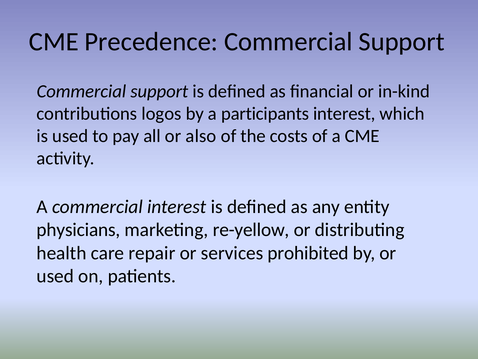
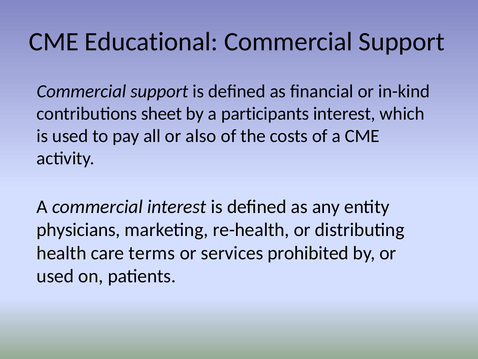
Precedence: Precedence -> Educational
logos: logos -> sheet
re-yellow: re-yellow -> re-health
repair: repair -> terms
